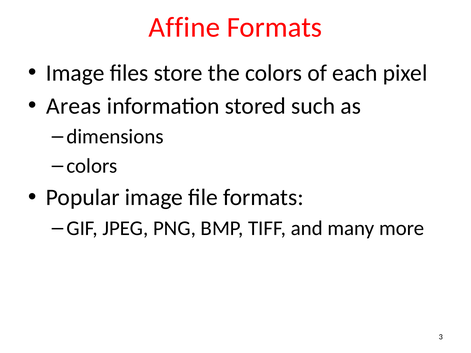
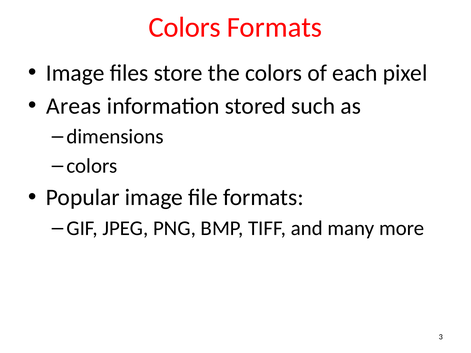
Affine at (184, 28): Affine -> Colors
